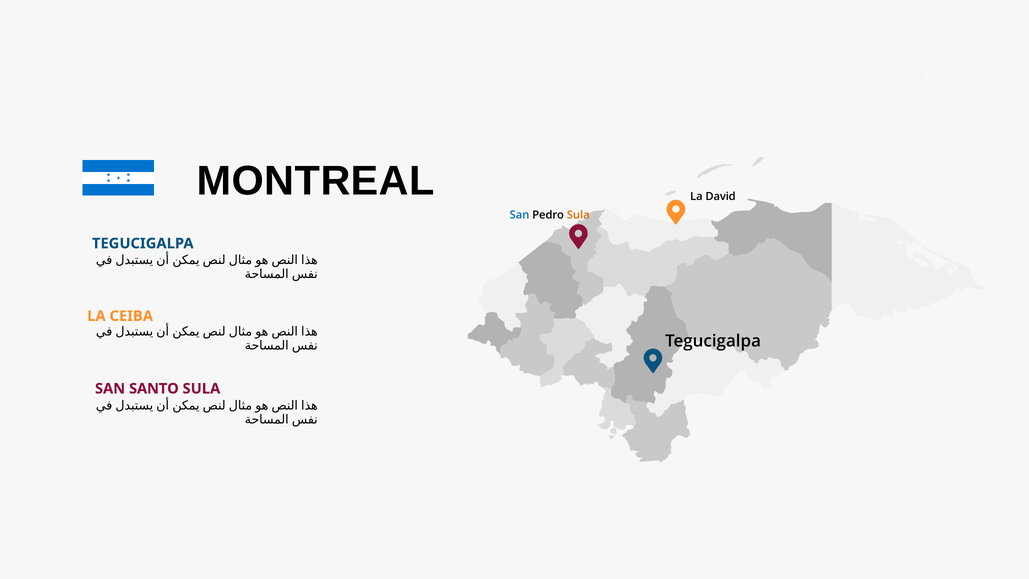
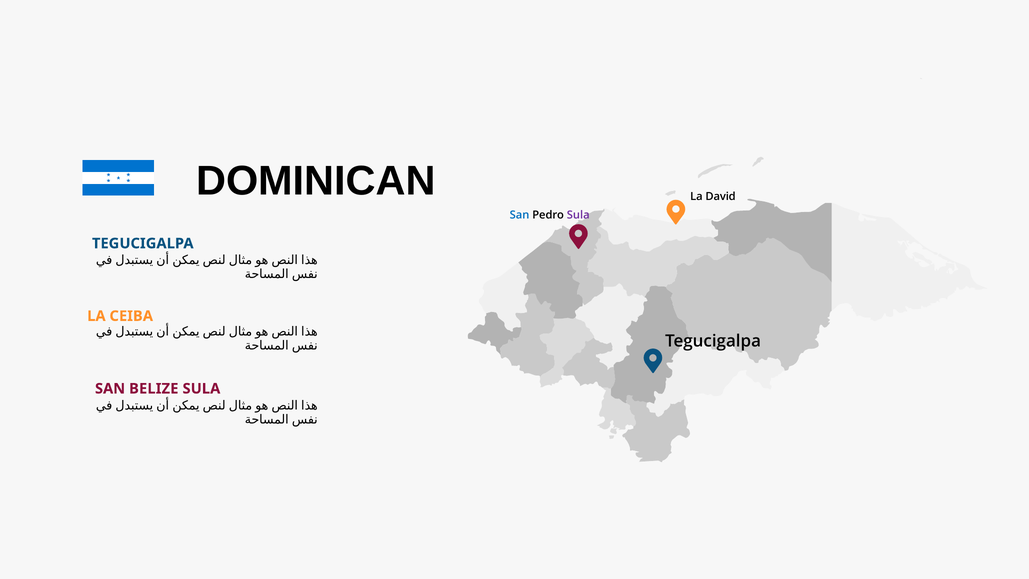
MONTREAL: MONTREAL -> DOMINICAN
Sula at (578, 215) colour: orange -> purple
SANTO: SANTO -> BELIZE
